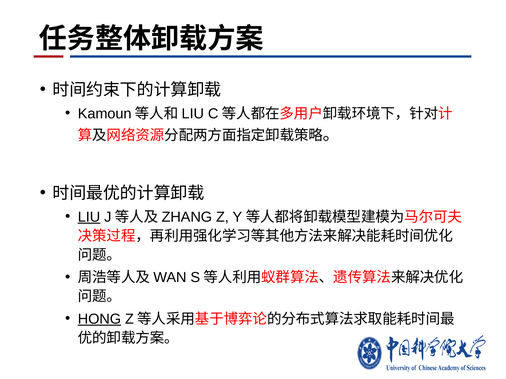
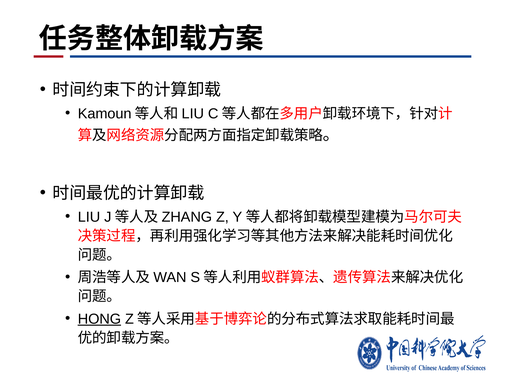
LIU underline: present -> none
